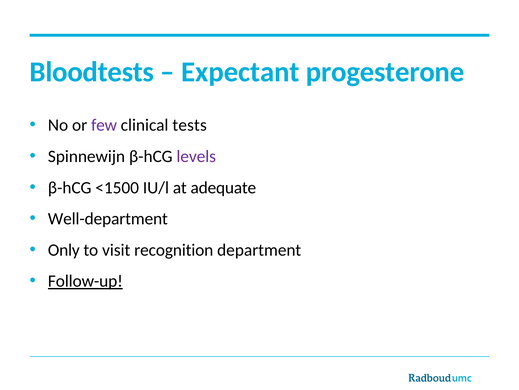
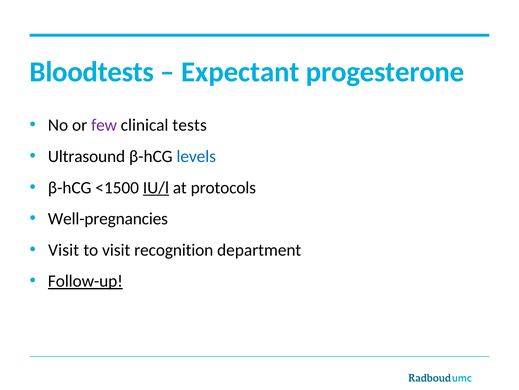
Spinnewijn: Spinnewijn -> Ultrasound
levels colour: purple -> blue
IU/l underline: none -> present
adequate: adequate -> protocols
Well-department: Well-department -> Well-pregnancies
Only at (64, 250): Only -> Visit
